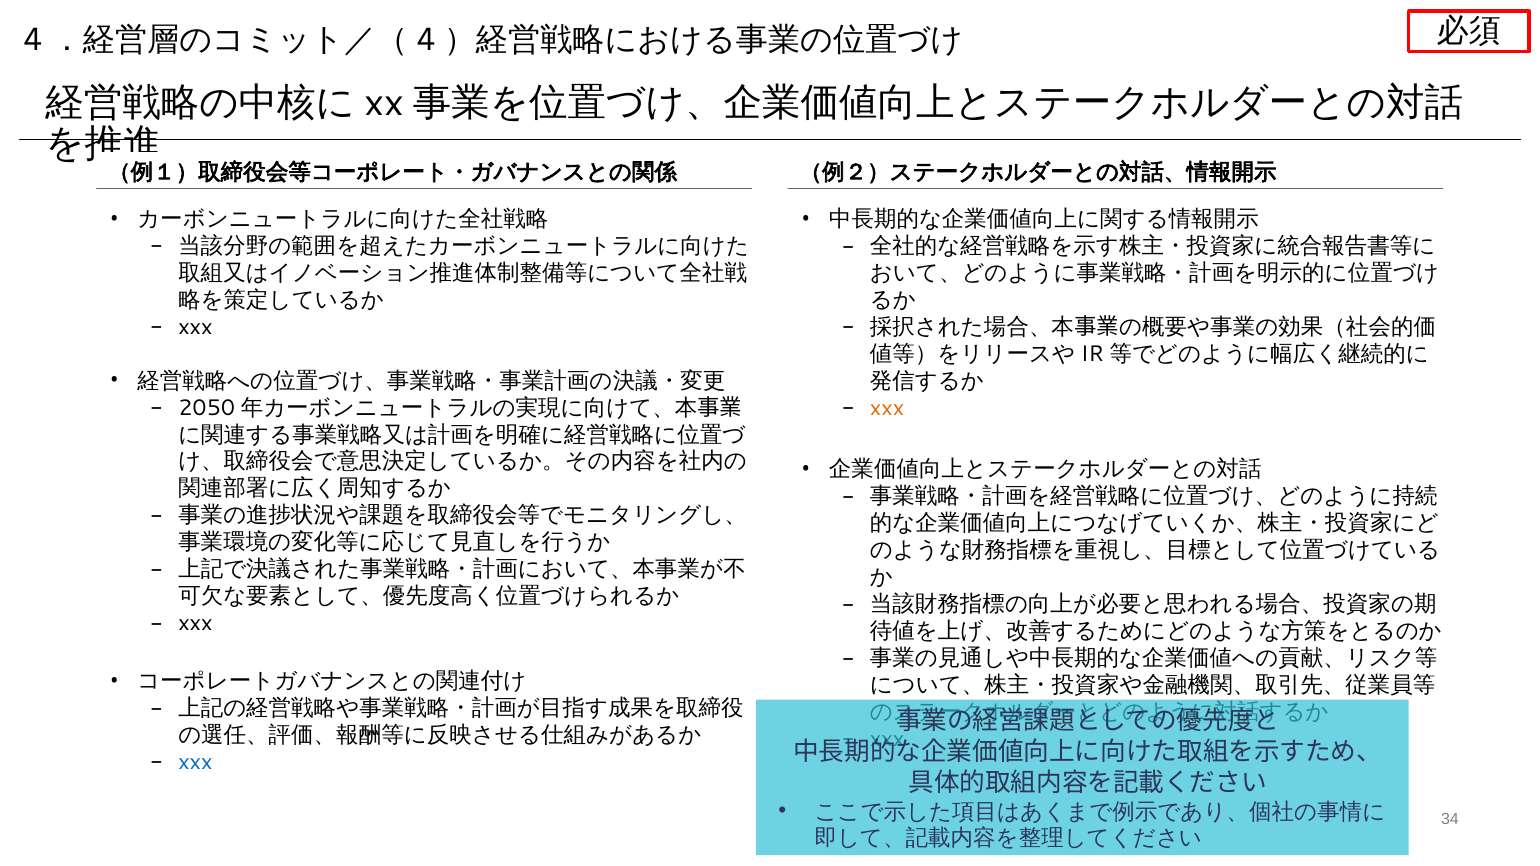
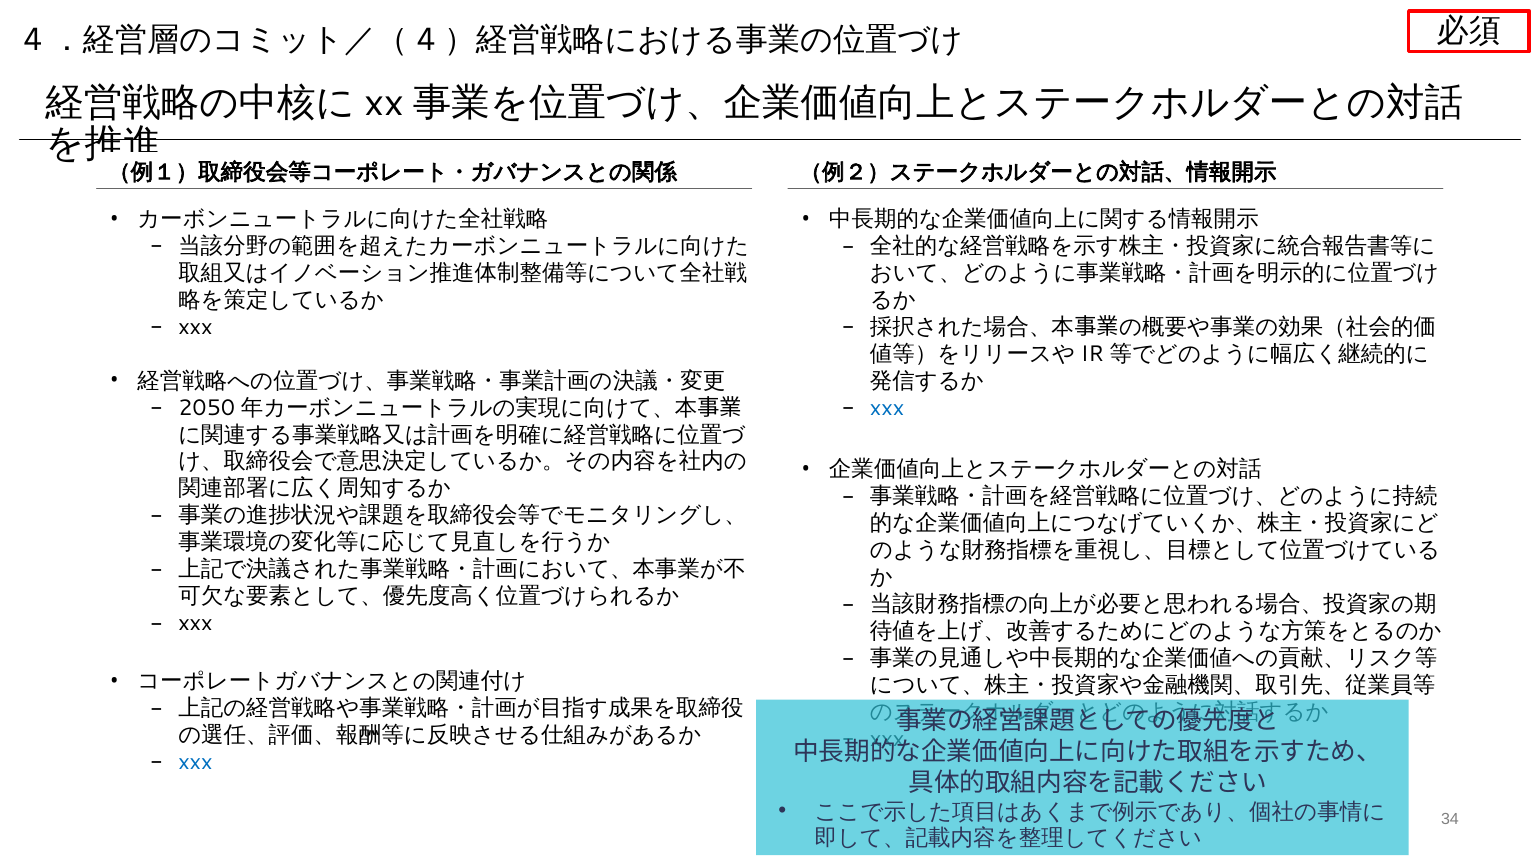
xxx at (887, 408) colour: orange -> blue
